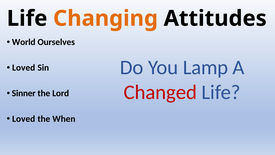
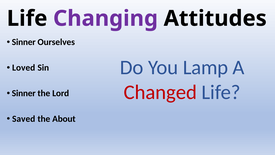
Changing colour: orange -> purple
World at (24, 42): World -> Sinner
Loved at (24, 119): Loved -> Saved
When: When -> About
